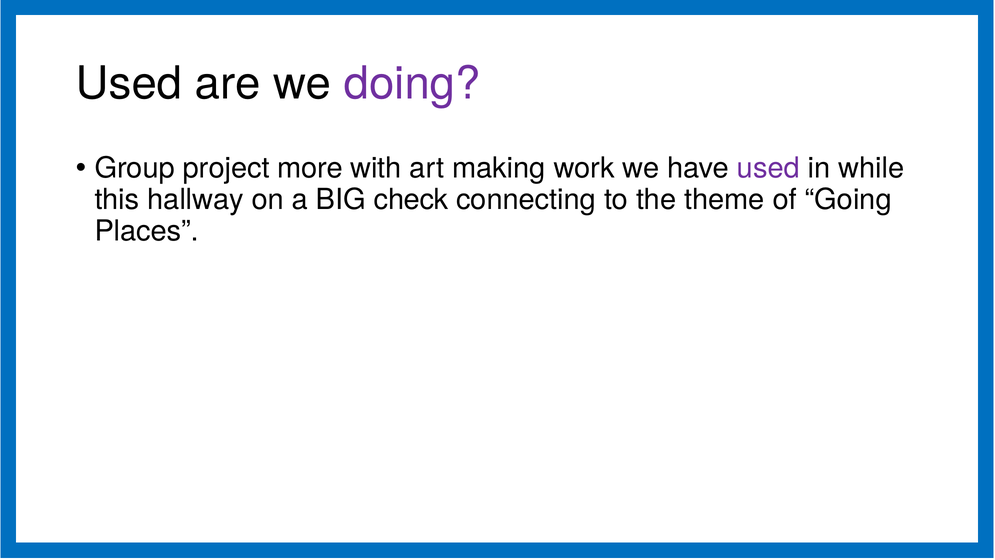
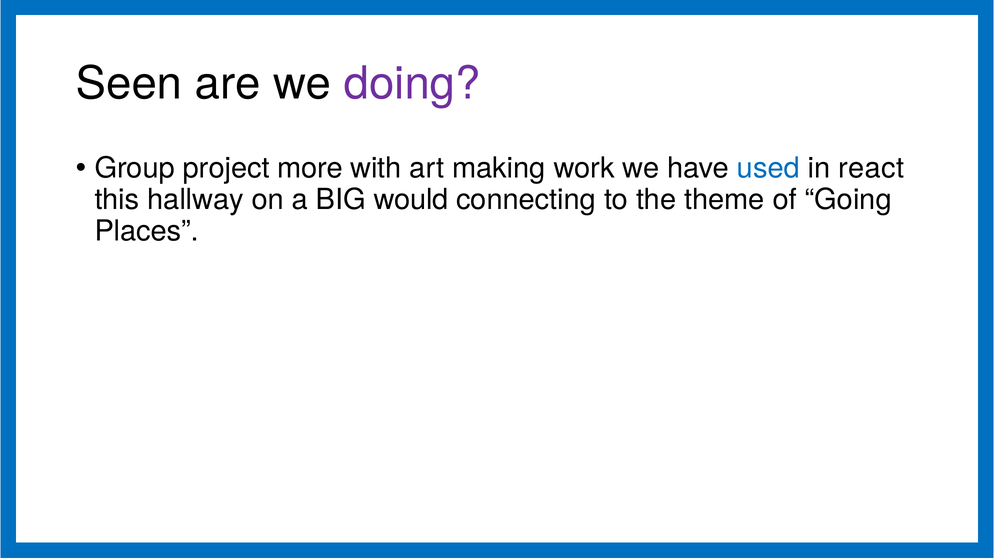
Used at (129, 84): Used -> Seen
used at (768, 168) colour: purple -> blue
while: while -> react
check: check -> would
